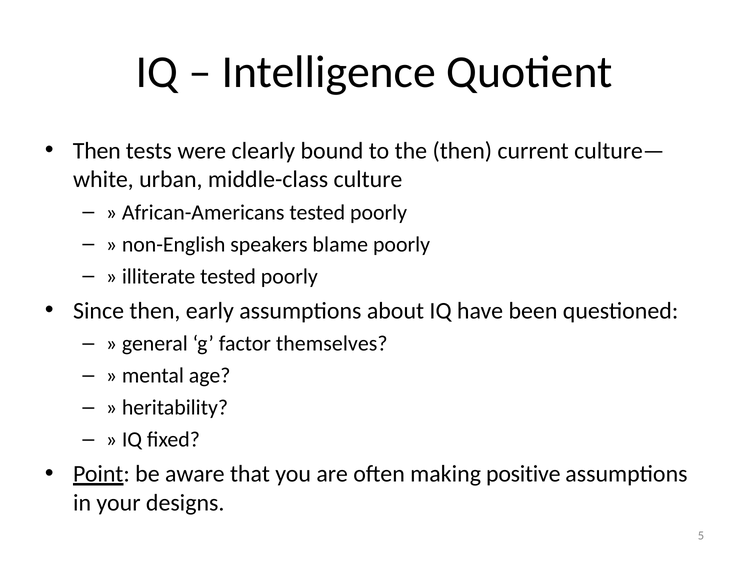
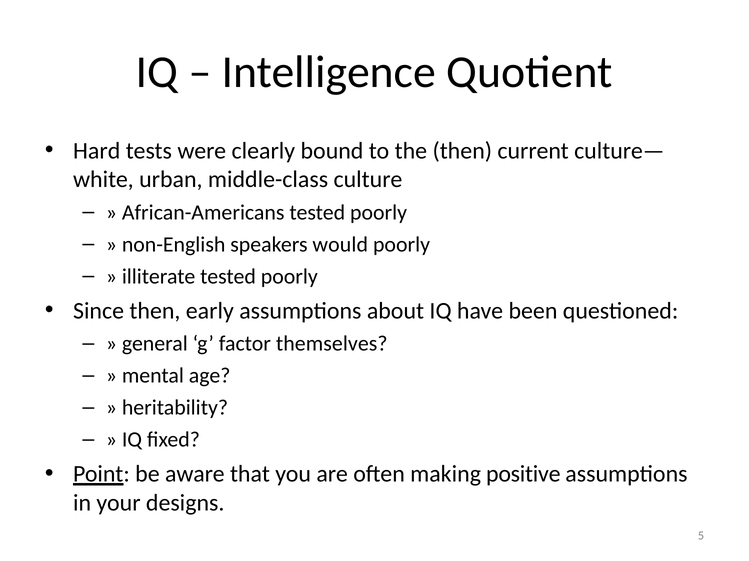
Then at (97, 151): Then -> Hard
blame: blame -> would
